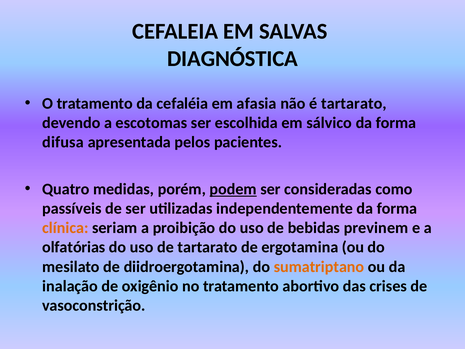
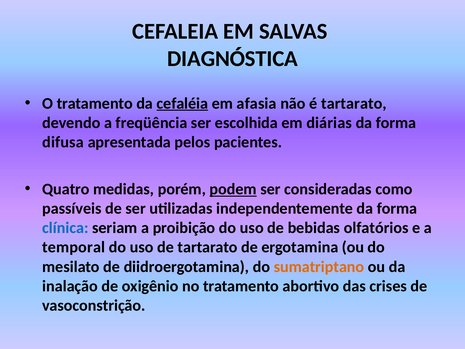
cefaléia underline: none -> present
escotomas: escotomas -> freqüência
sálvico: sálvico -> diárias
clínica colour: orange -> blue
previnem: previnem -> olfatórios
olfatórias: olfatórias -> temporal
